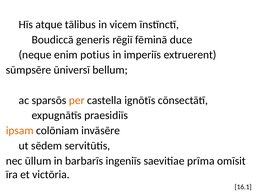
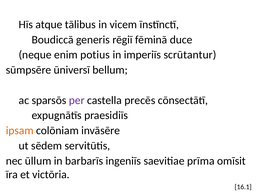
extruerent: extruerent -> scrūtantur
per colour: orange -> purple
ignōtīs: ignōtīs -> precēs
